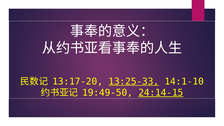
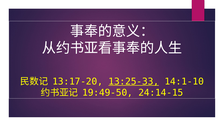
24:14-15 underline: present -> none
